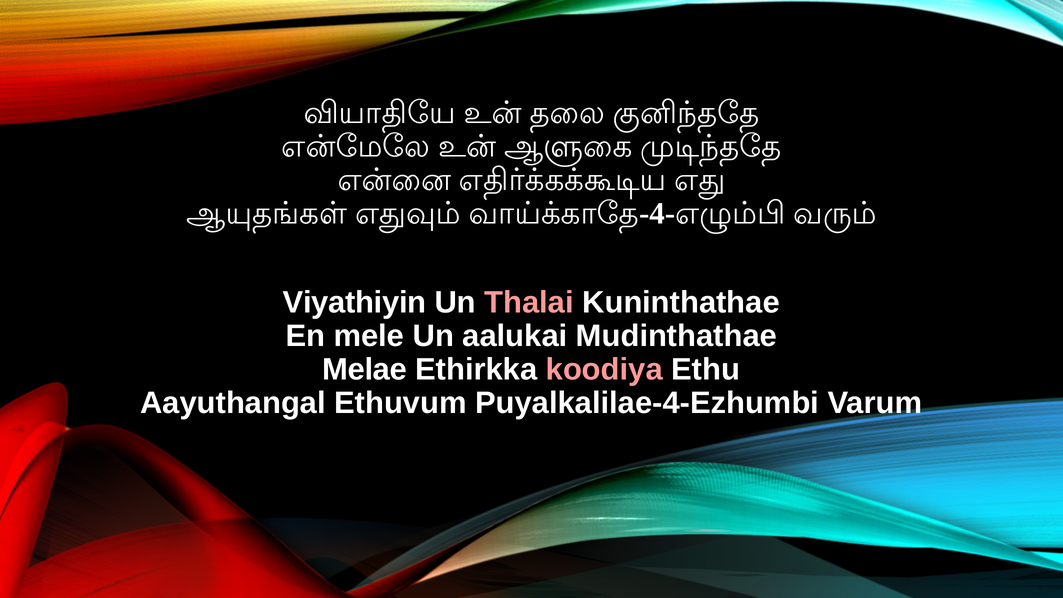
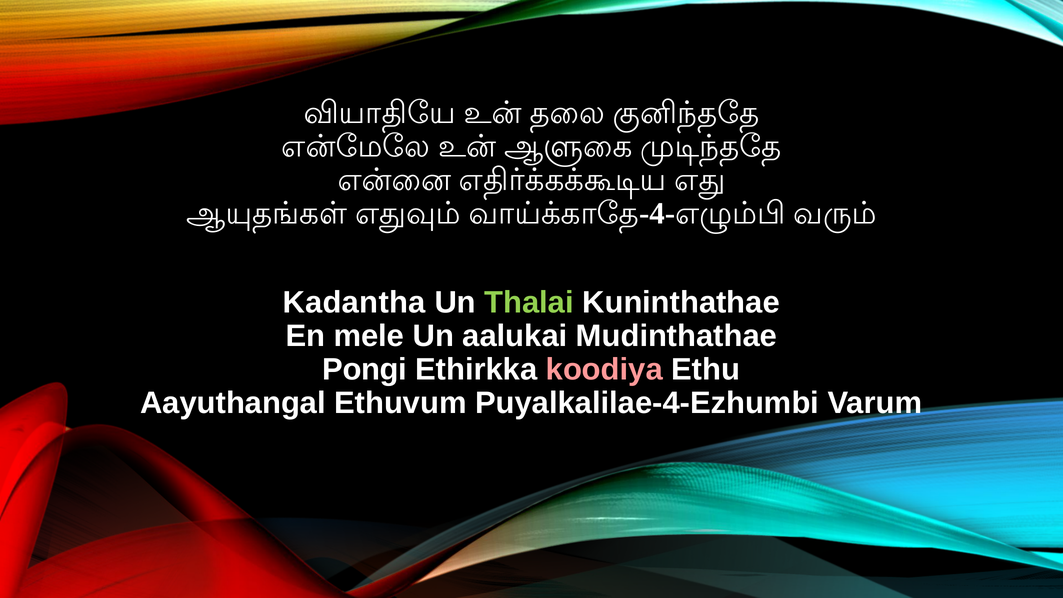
Viyathiyin: Viyathiyin -> Kadantha
Thalai colour: pink -> light green
Melae: Melae -> Pongi
